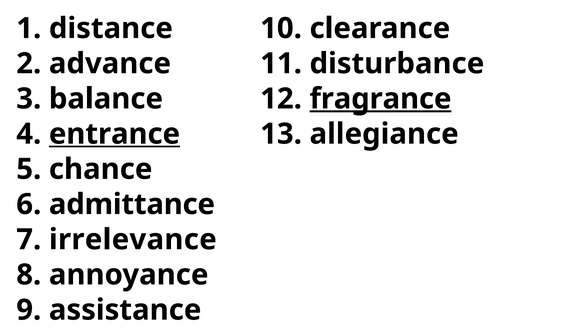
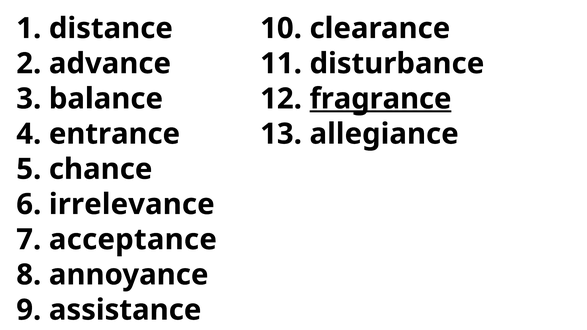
entrance underline: present -> none
admittance: admittance -> irrelevance
irrelevance: irrelevance -> acceptance
